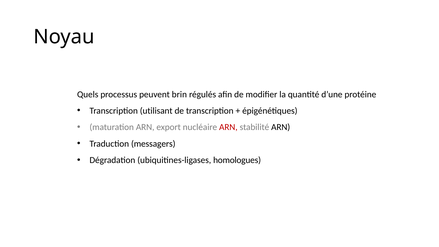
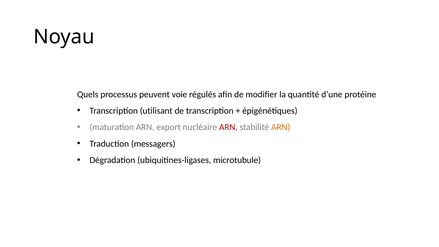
brin: brin -> voie
ARN at (281, 127) colour: black -> orange
homologues: homologues -> microtubule
